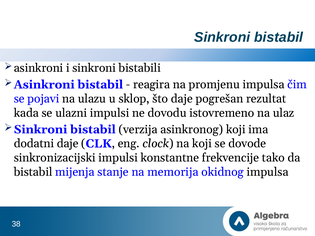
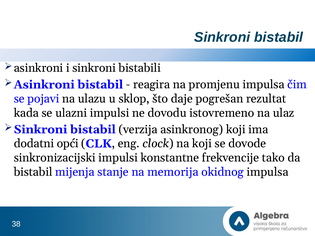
dodatni daje: daje -> opći
